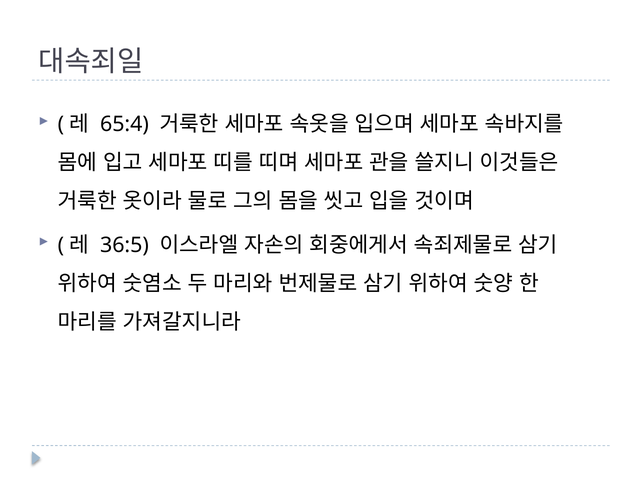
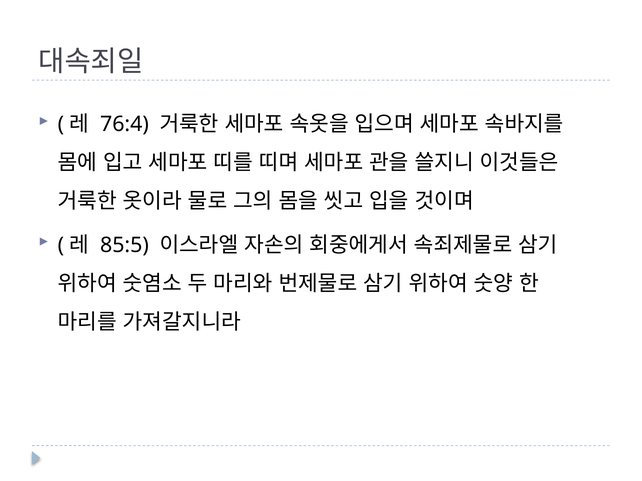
65:4: 65:4 -> 76:4
36:5: 36:5 -> 85:5
